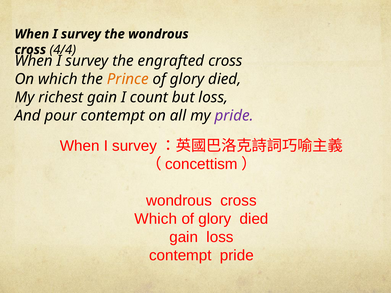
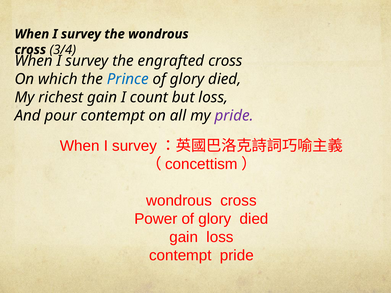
4/4: 4/4 -> 3/4
Prince colour: orange -> blue
Which at (156, 219): Which -> Power
